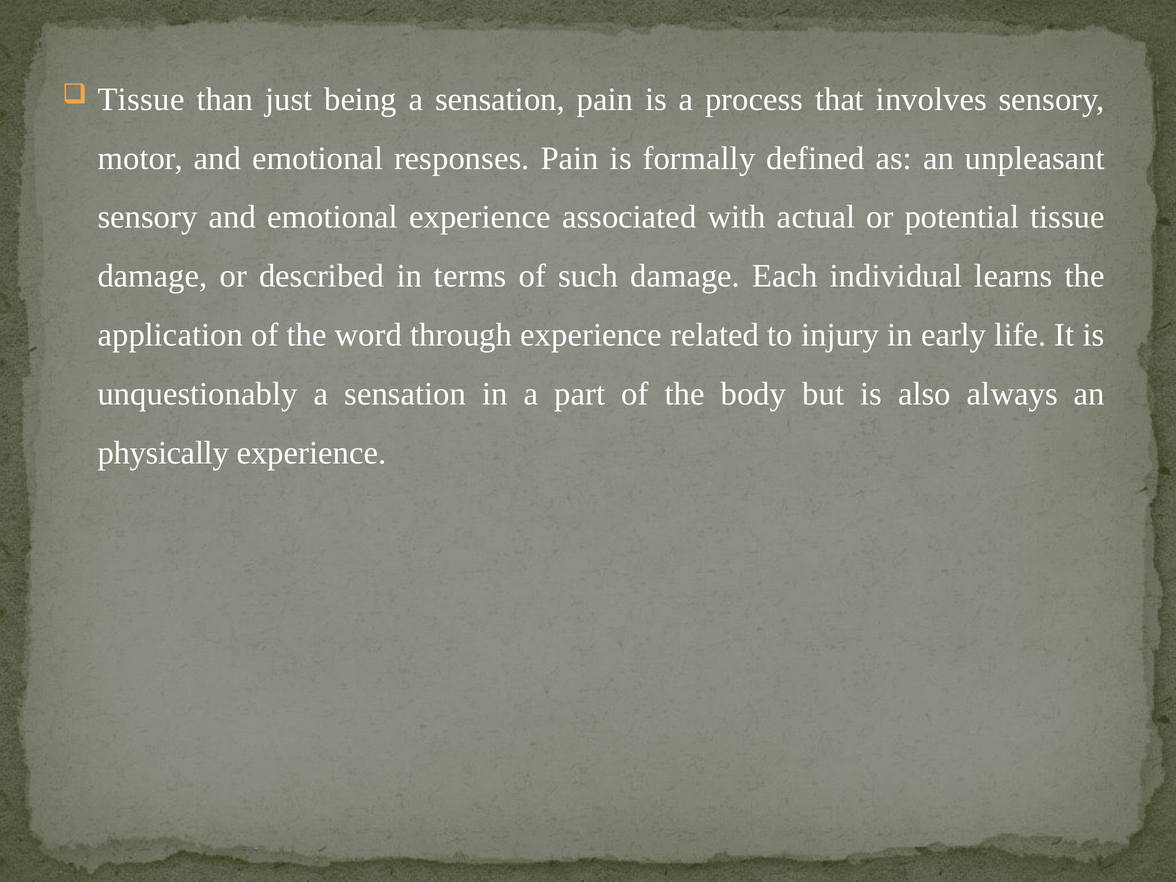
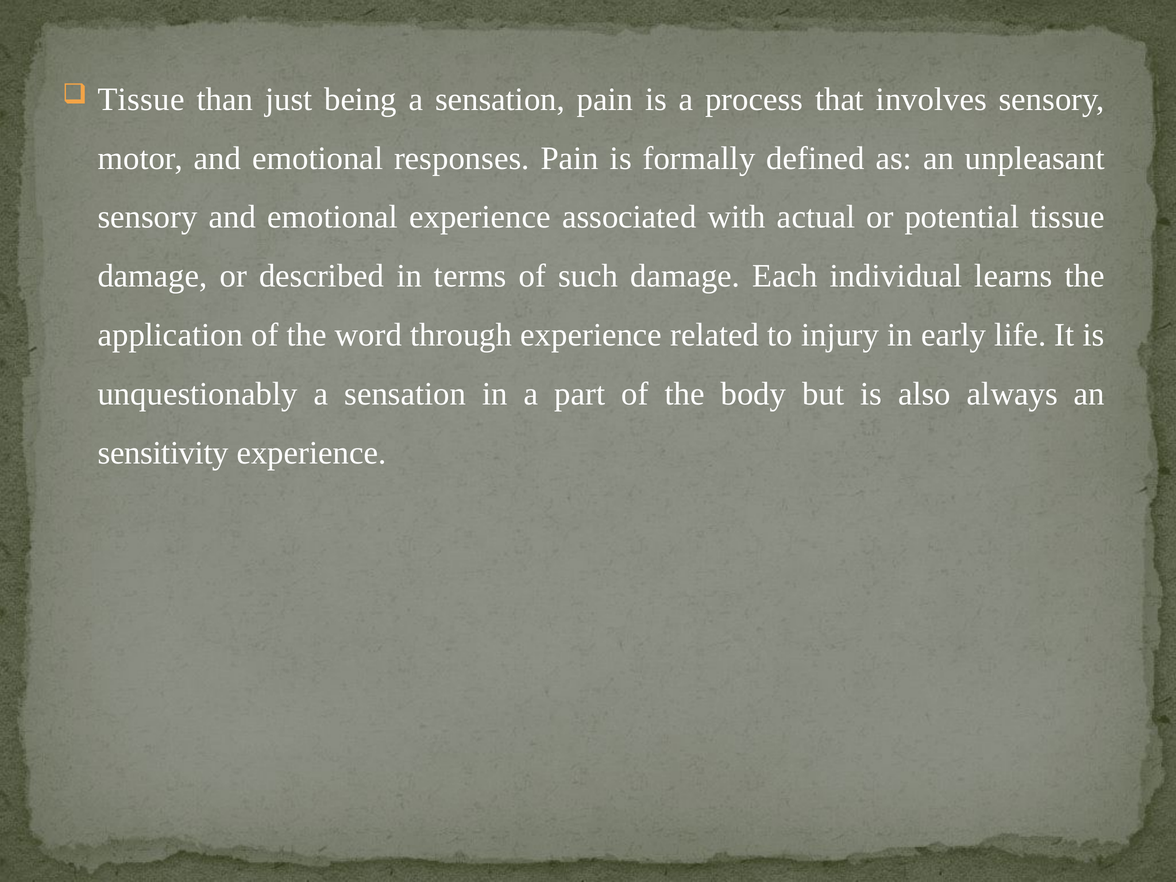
physically: physically -> sensitivity
